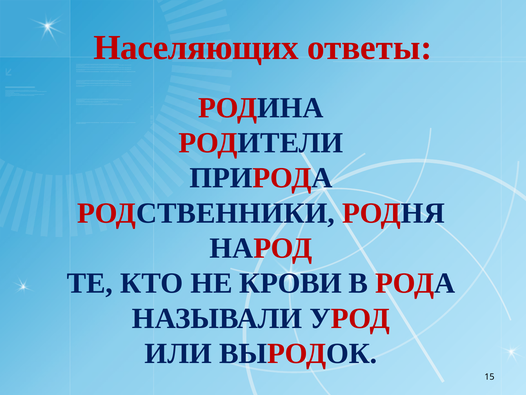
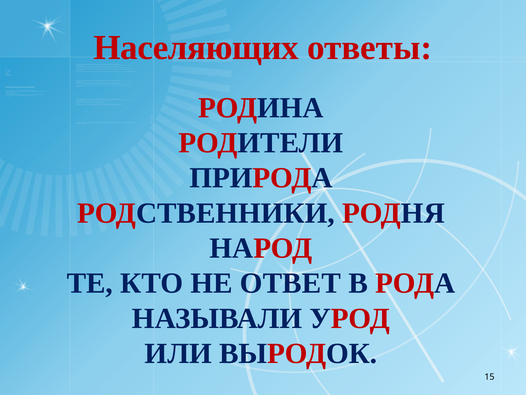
КРОВИ: КРОВИ -> ОТВЕТ
